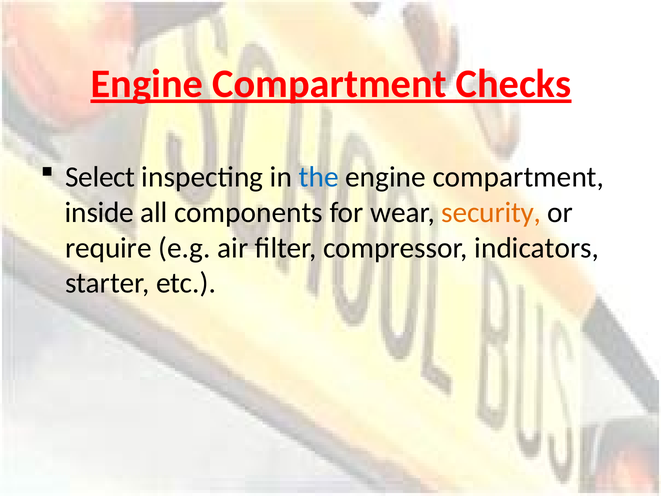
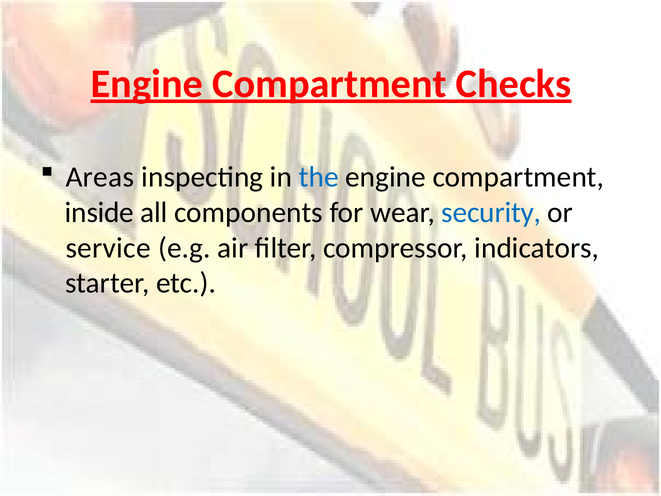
Select: Select -> Areas
security colour: orange -> blue
require: require -> service
